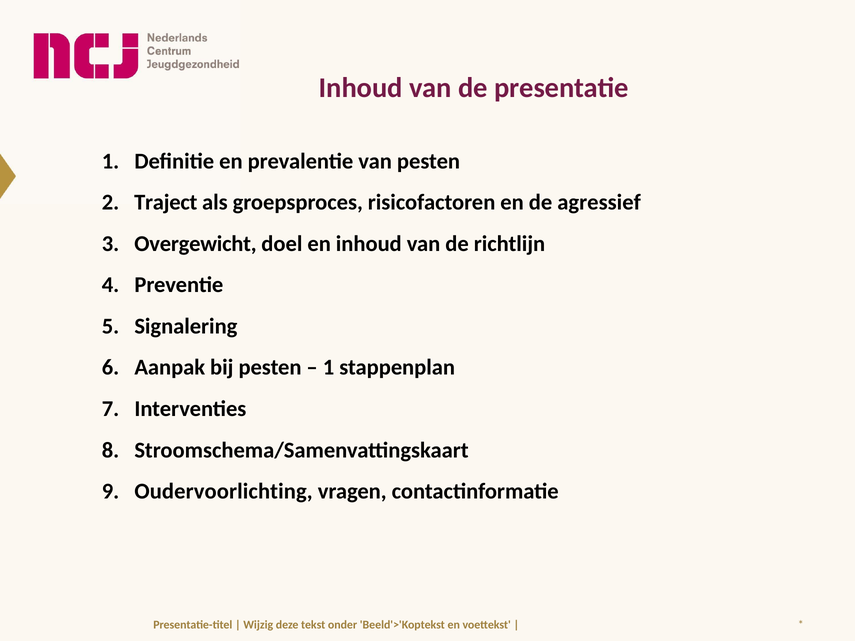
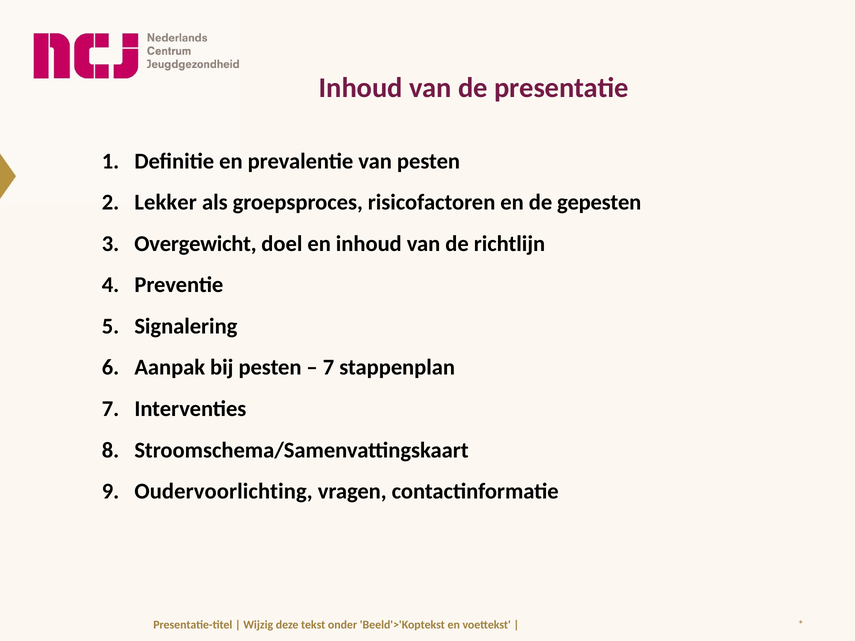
Traject: Traject -> Lekker
agressief: agressief -> gepesten
1 at (329, 368): 1 -> 7
